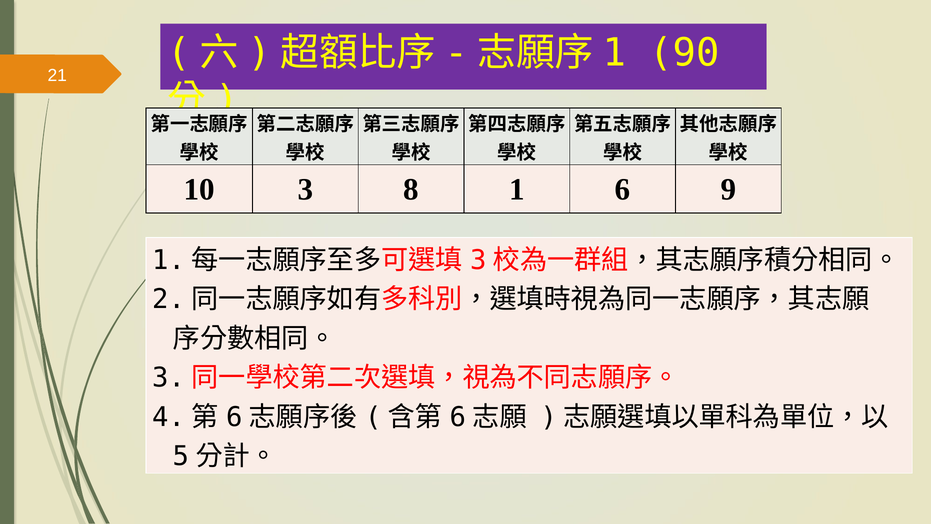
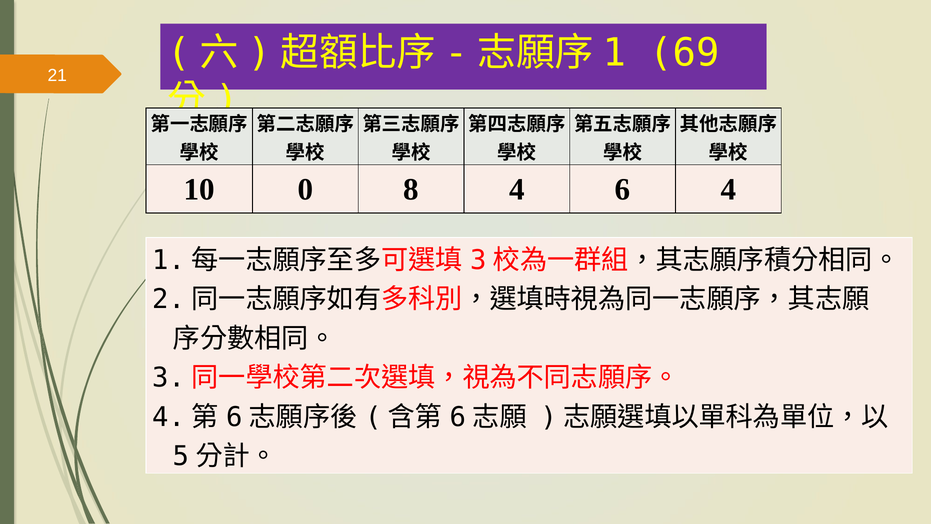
90: 90 -> 69
3: 3 -> 0
8 1: 1 -> 4
6 9: 9 -> 4
